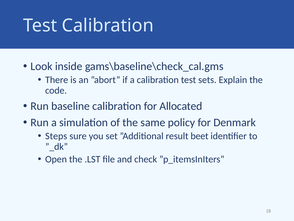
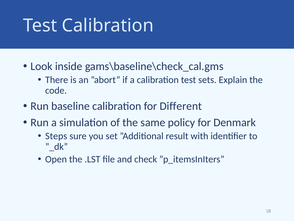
Allocated: Allocated -> Different
beet: beet -> with
